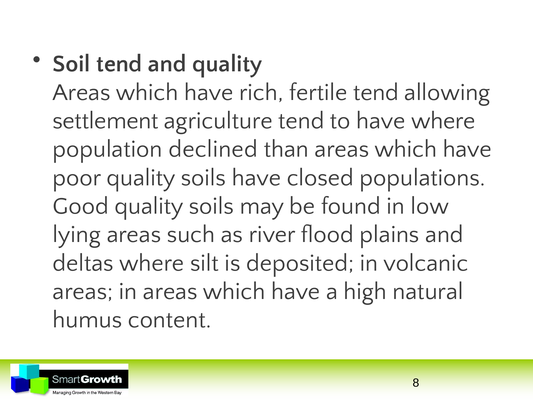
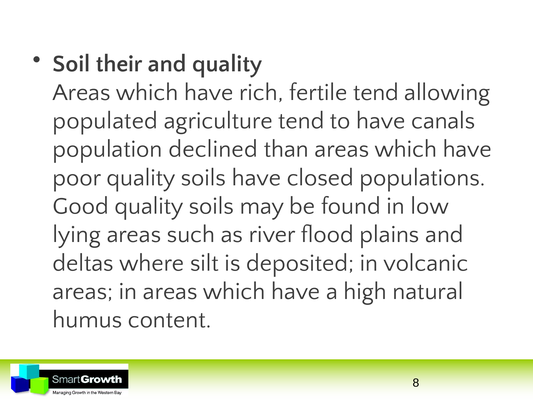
Soil tend: tend -> their
settlement: settlement -> populated
have where: where -> canals
